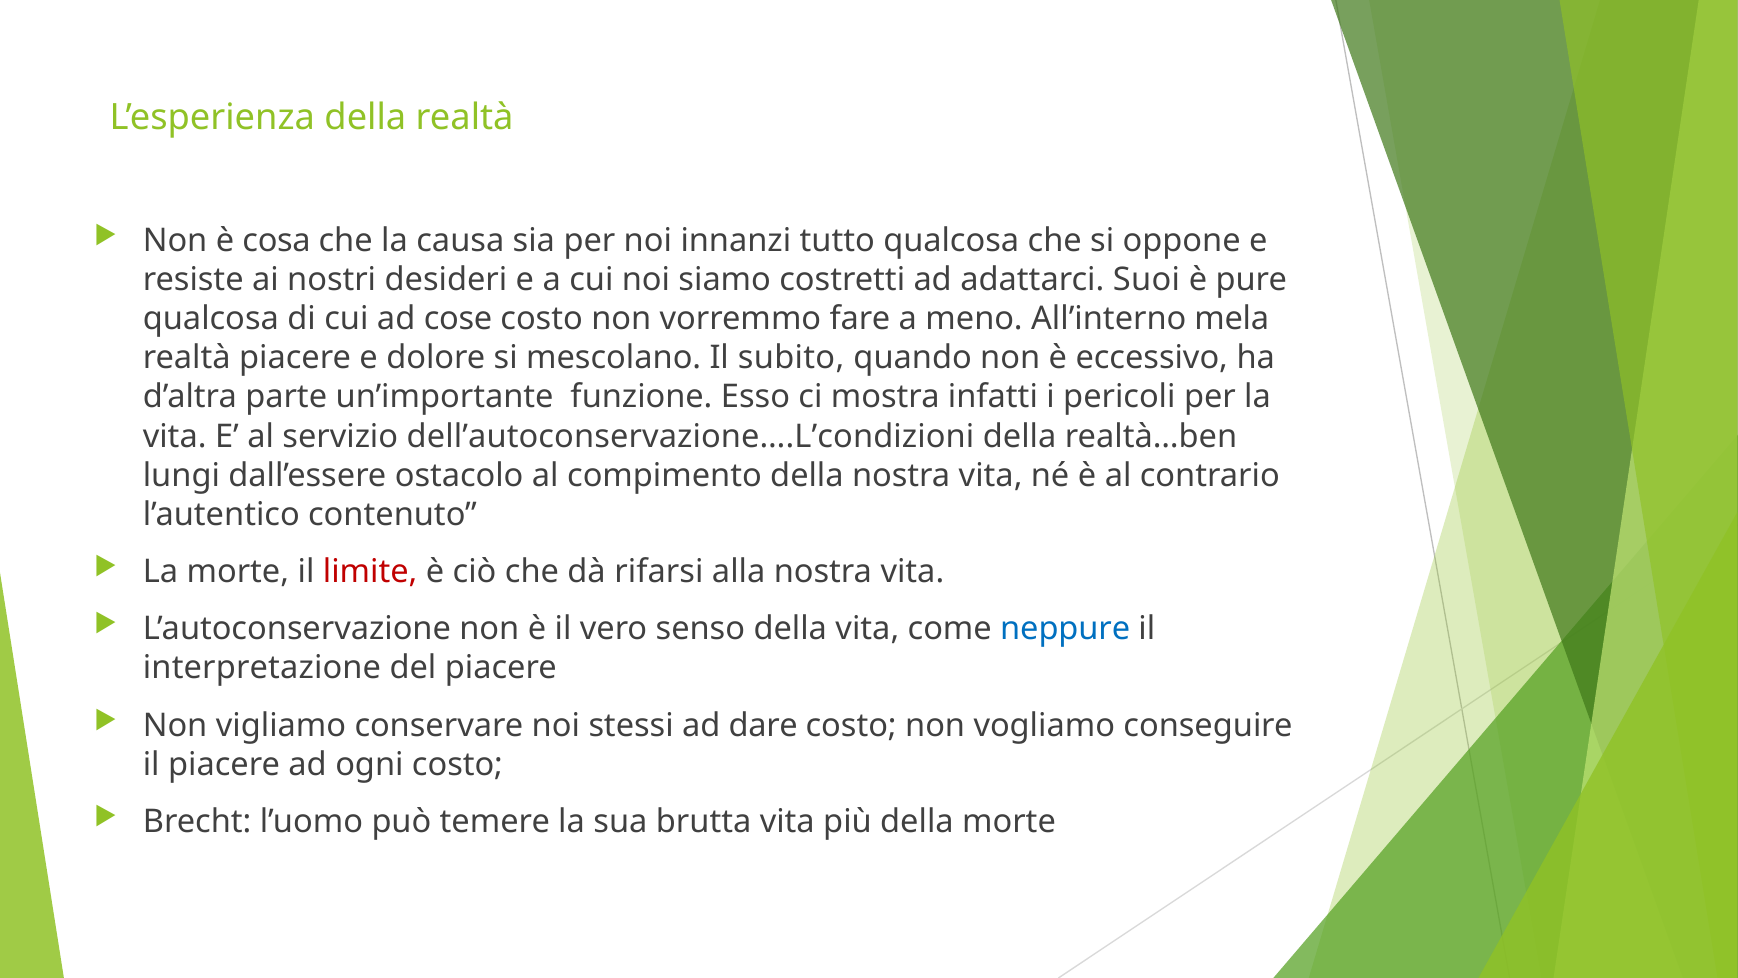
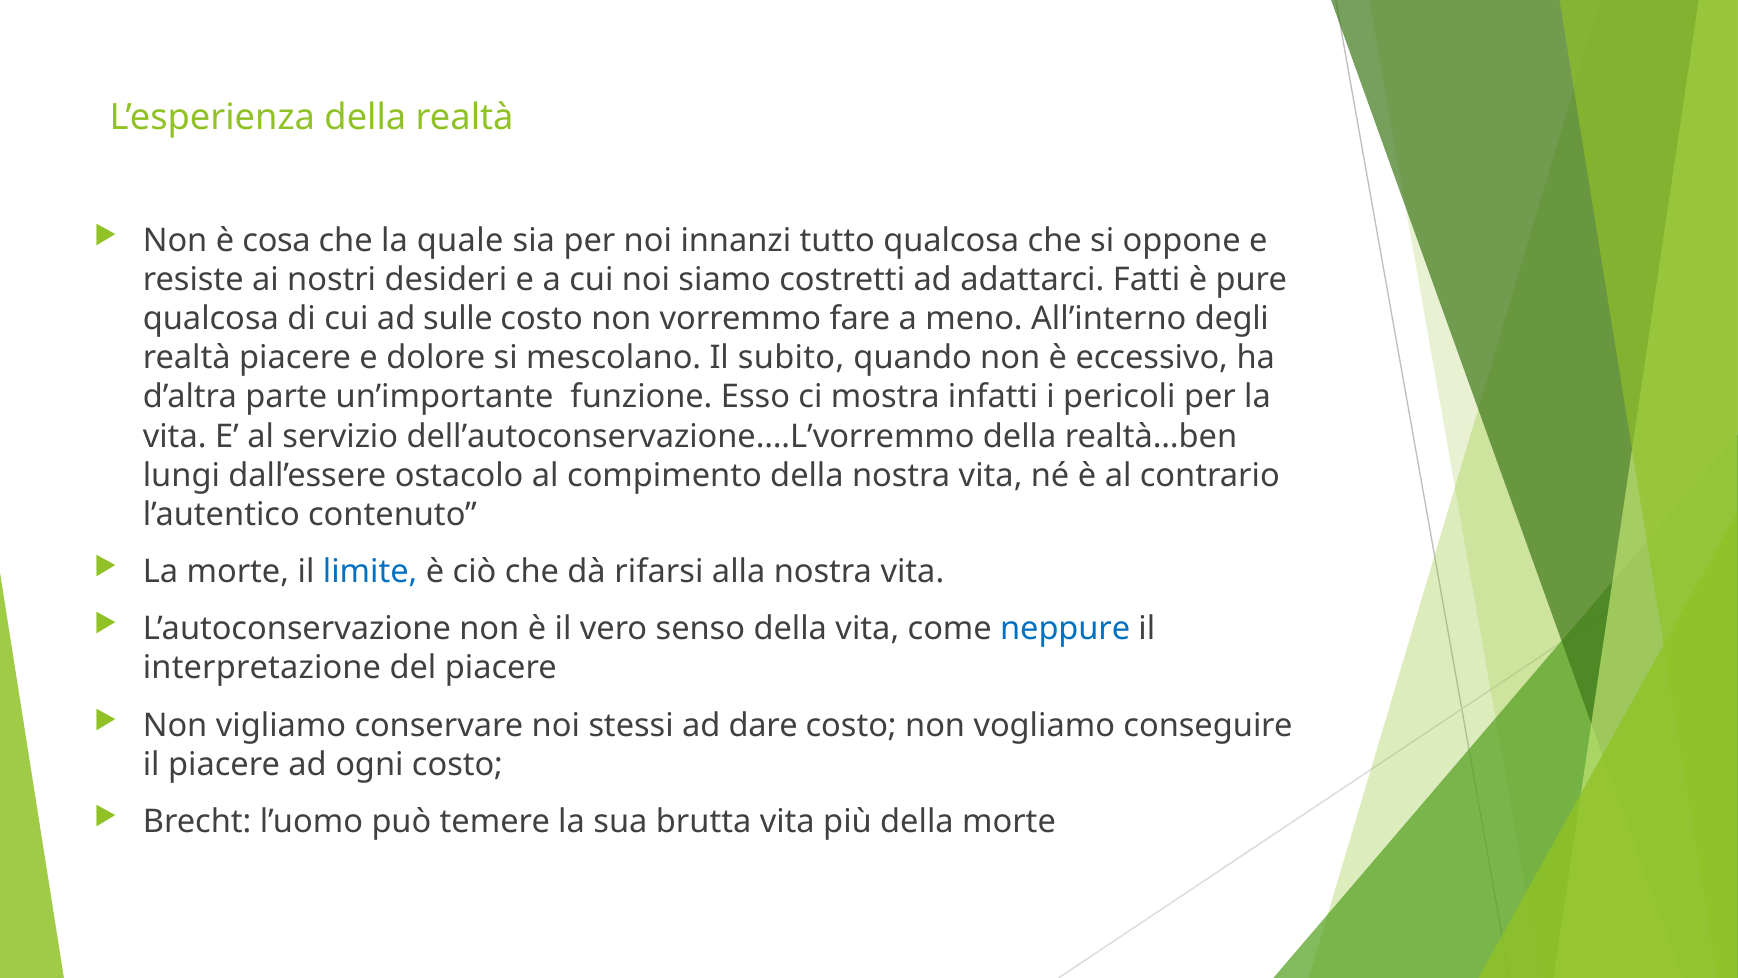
causa: causa -> quale
Suoi: Suoi -> Fatti
cose: cose -> sulle
mela: mela -> degli
dell’autoconservazione….L’condizioni: dell’autoconservazione….L’condizioni -> dell’autoconservazione….L’vorremmo
limite colour: red -> blue
